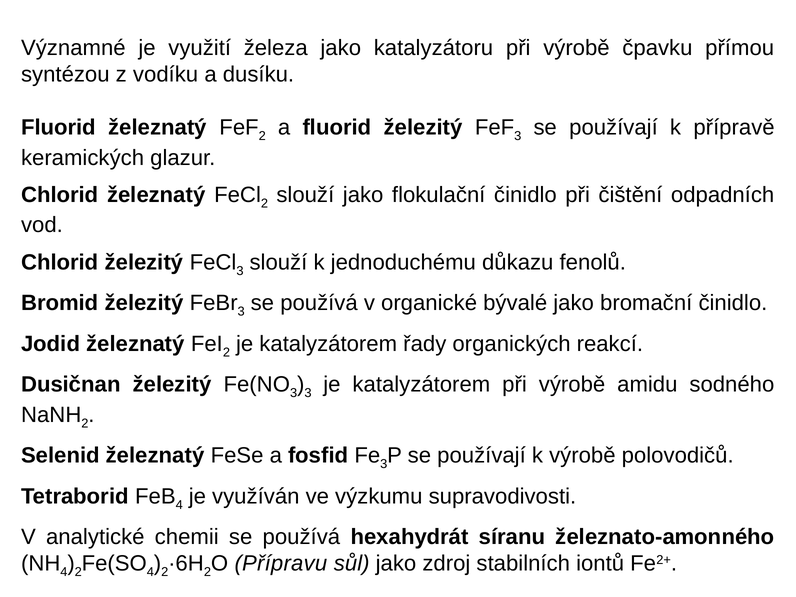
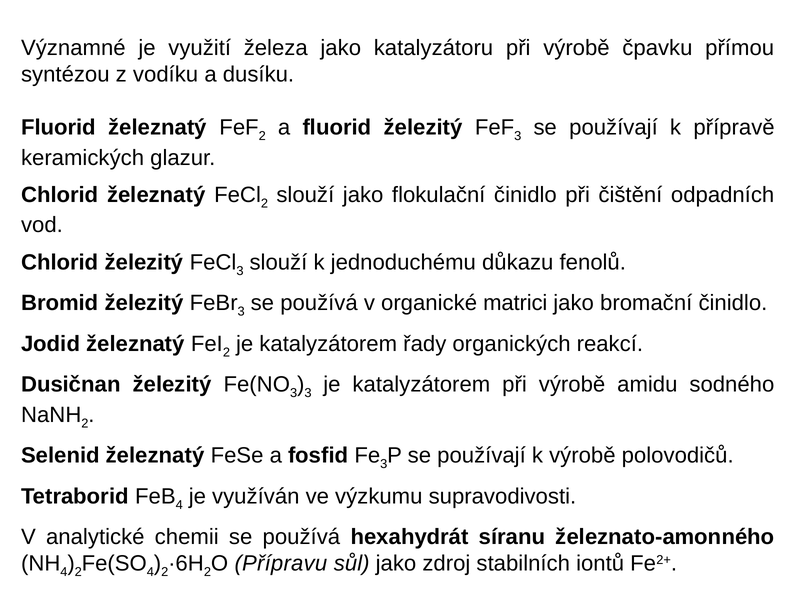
bývalé: bývalé -> matrici
